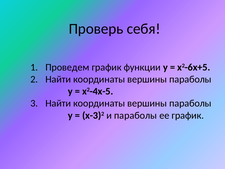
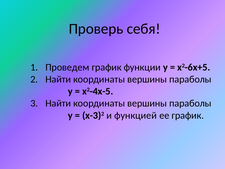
и параболы: параболы -> функцией
